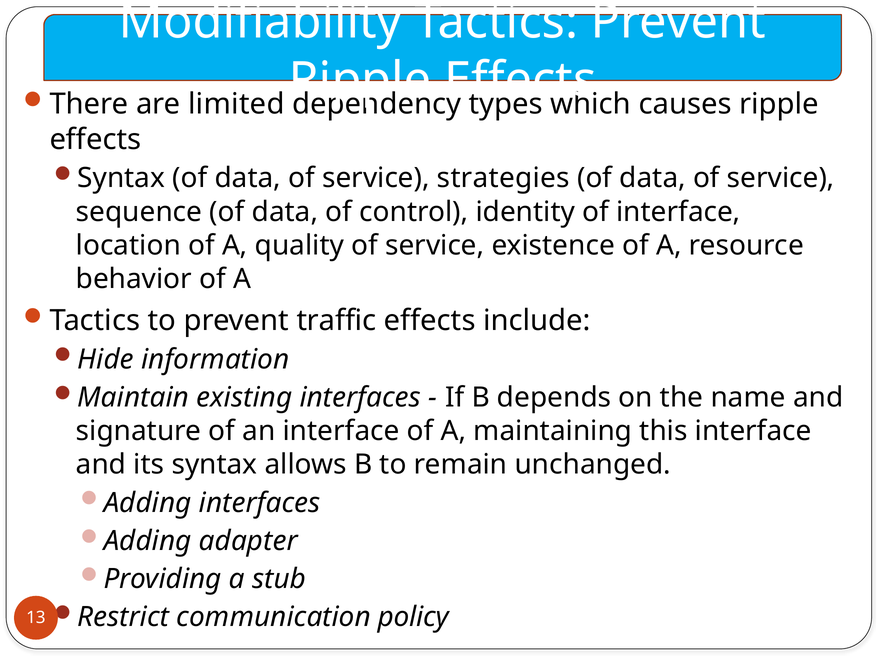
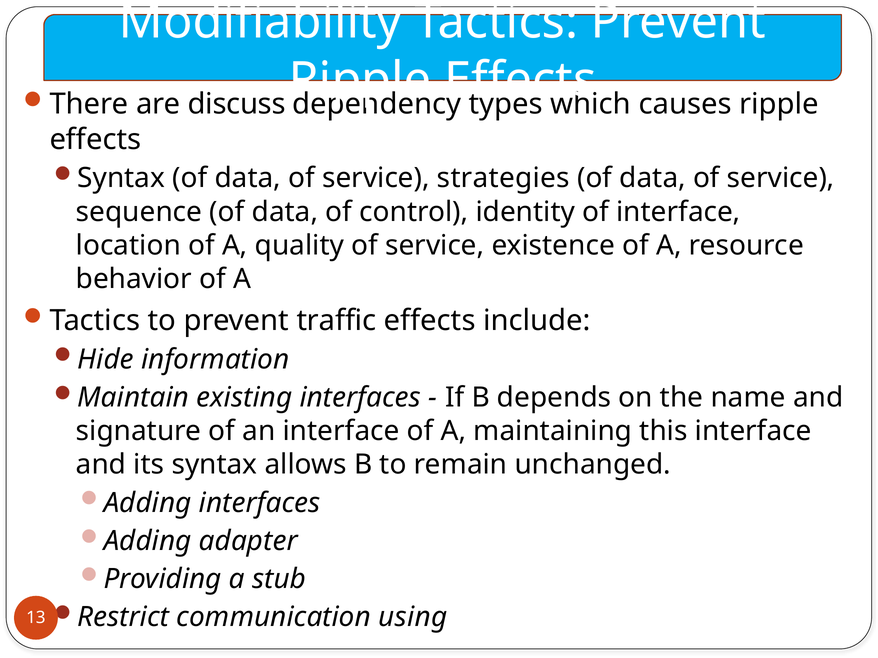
limited: limited -> discuss
policy: policy -> using
